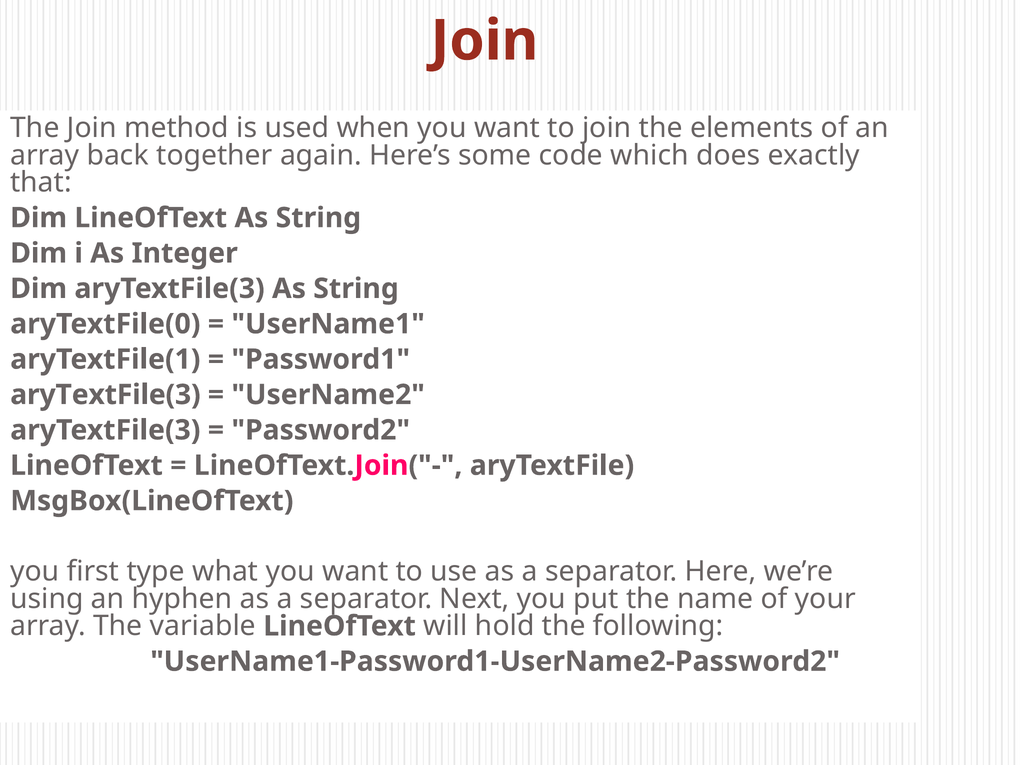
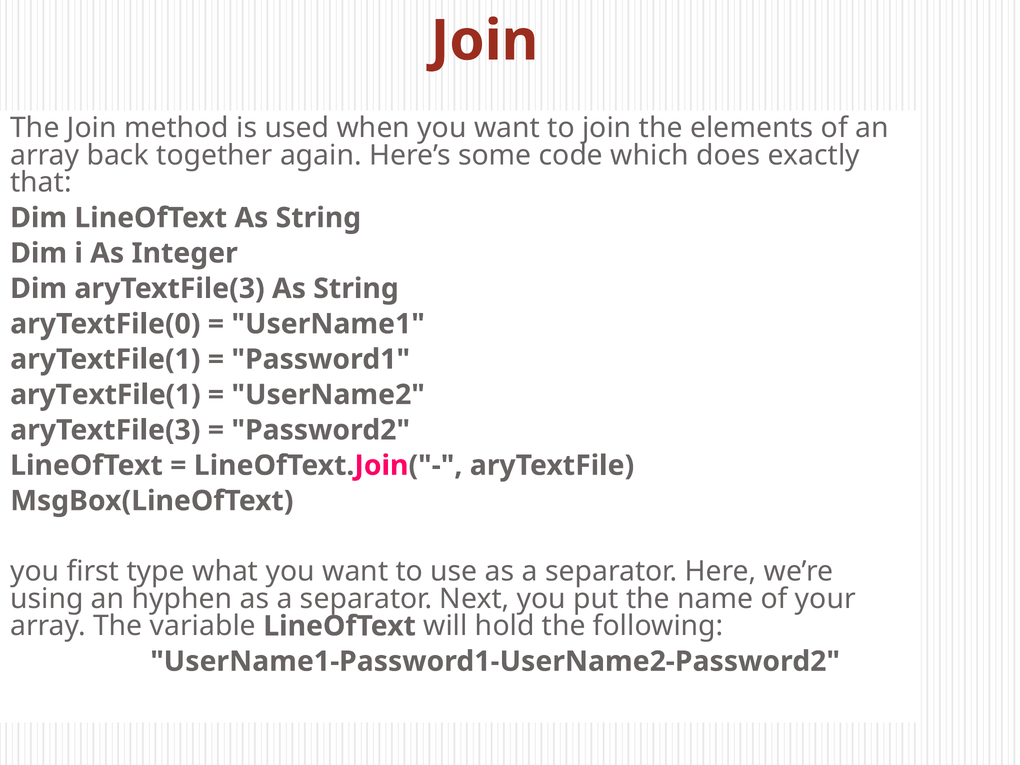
aryTextFile(3 at (105, 395): aryTextFile(3 -> aryTextFile(1
